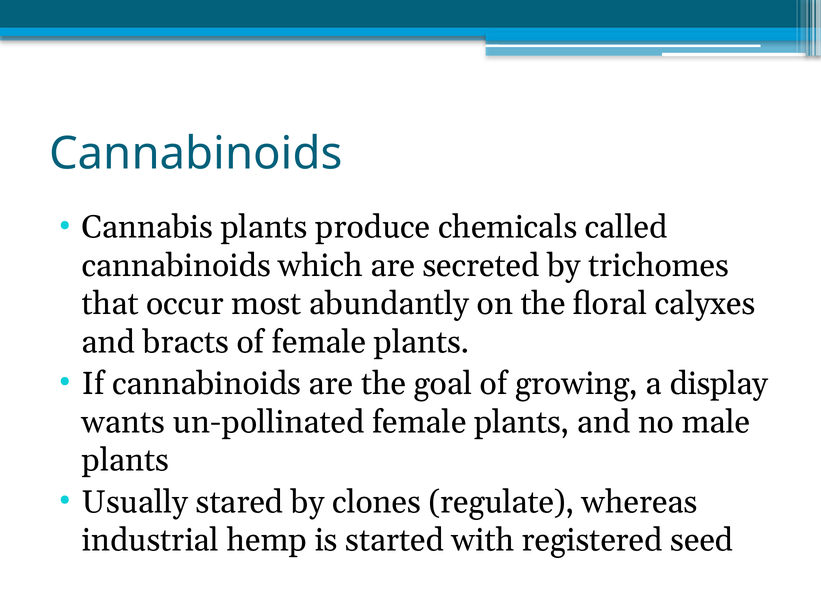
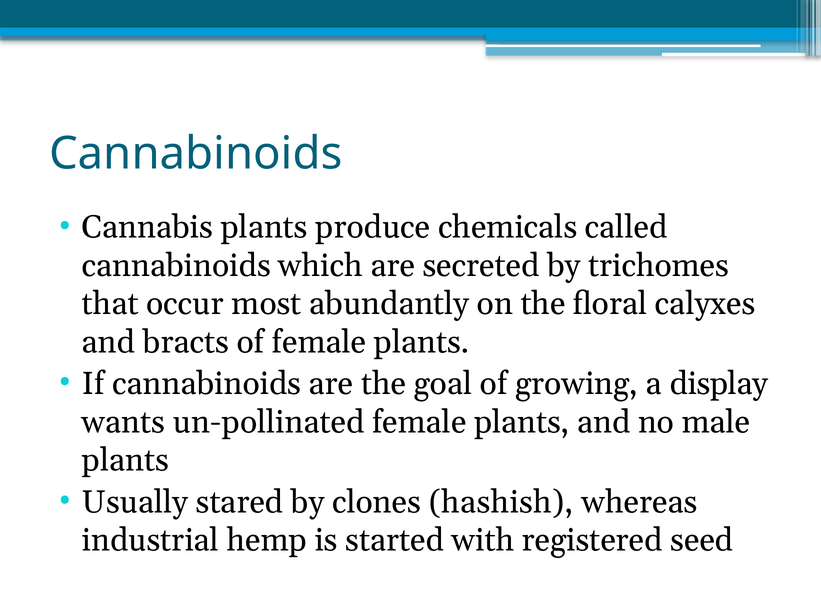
regulate: regulate -> hashish
